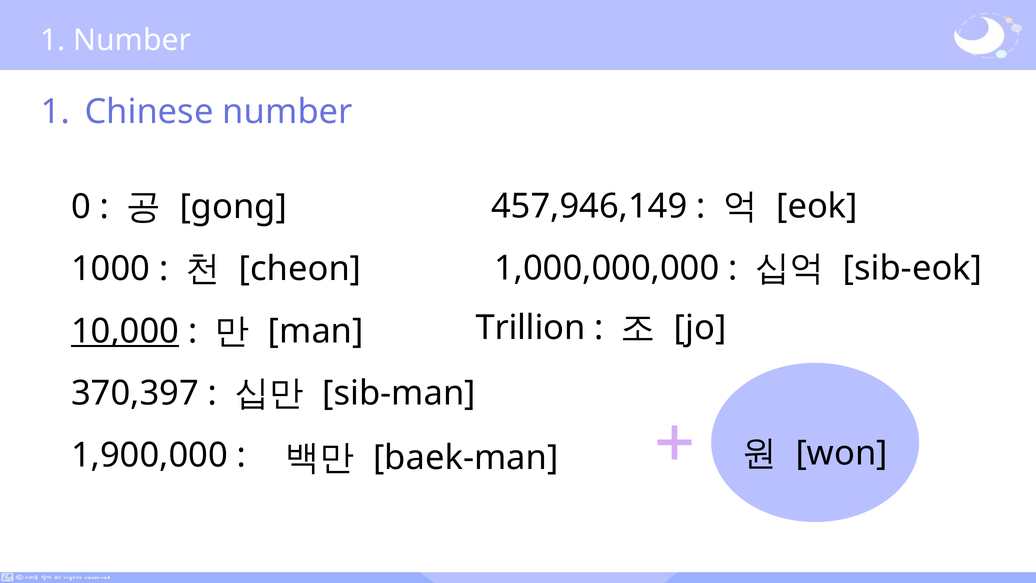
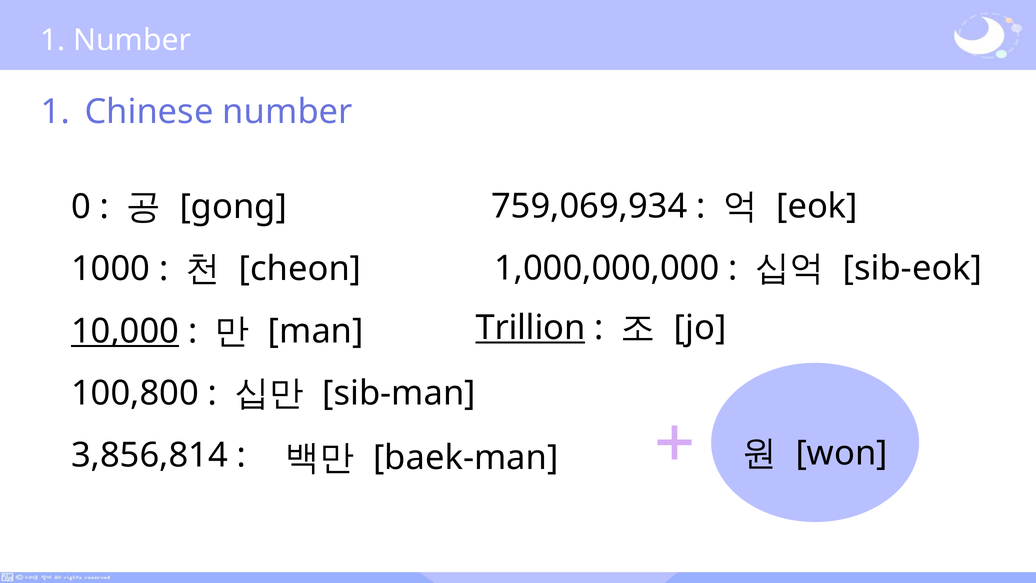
457,946,149: 457,946,149 -> 759,069,934
Trillion underline: none -> present
370,397: 370,397 -> 100,800
1,900,000: 1,900,000 -> 3,856,814
